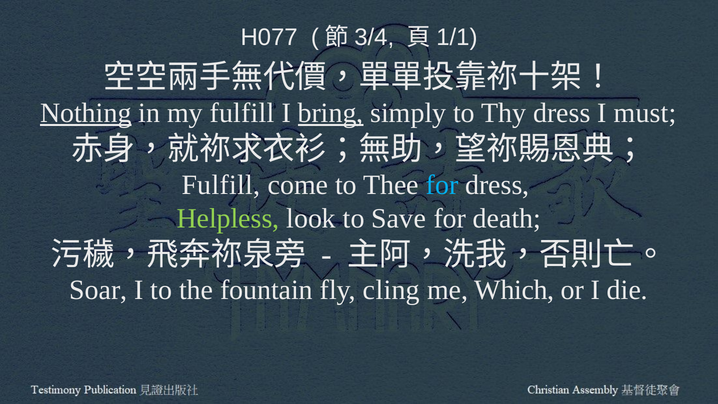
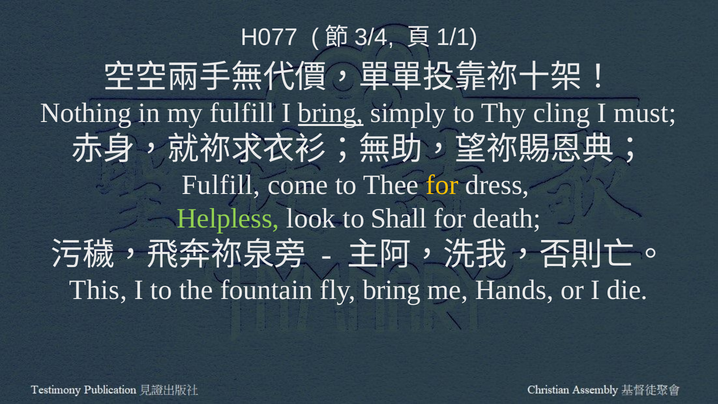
Nothing underline: present -> none
Thy dress: dress -> cling
for at (442, 185) colour: light blue -> yellow
Save: Save -> Shall
Soar: Soar -> This
fly cling: cling -> bring
Which: Which -> Hands
